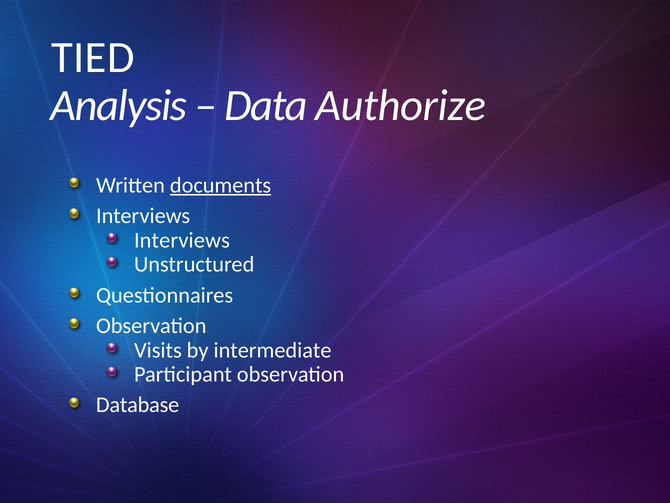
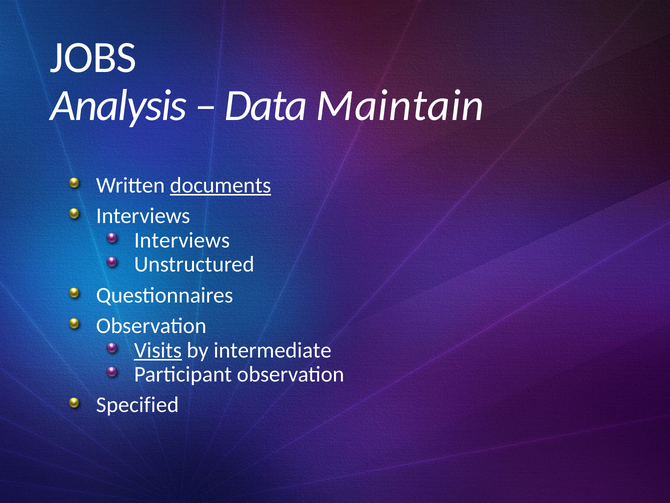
TIED: TIED -> JOBS
Authorize: Authorize -> Maintain
Visits underline: none -> present
Database: Database -> Specified
